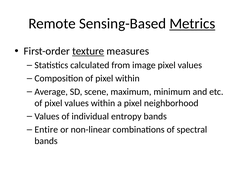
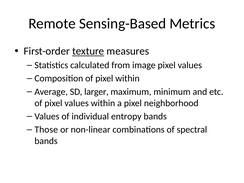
Metrics underline: present -> none
scene: scene -> larger
Entire: Entire -> Those
